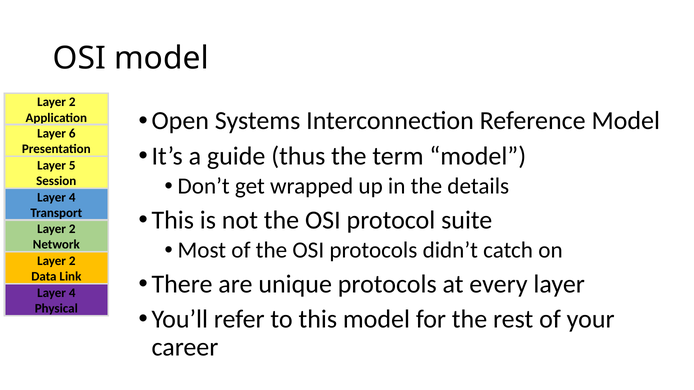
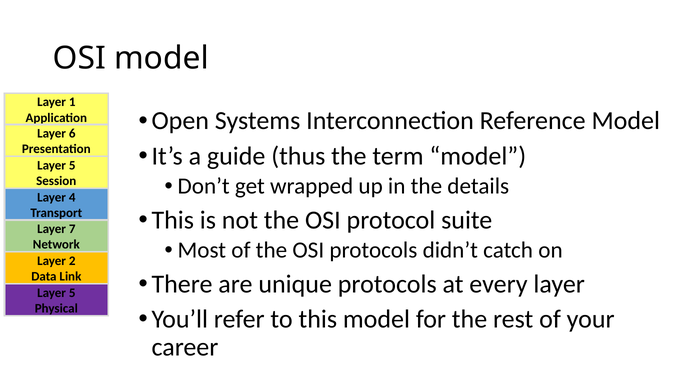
2 at (72, 102): 2 -> 1
2 at (72, 229): 2 -> 7
4 at (72, 293): 4 -> 5
